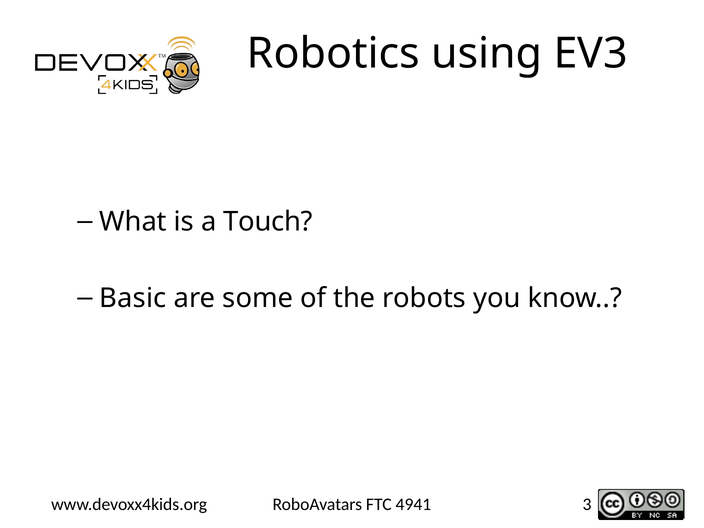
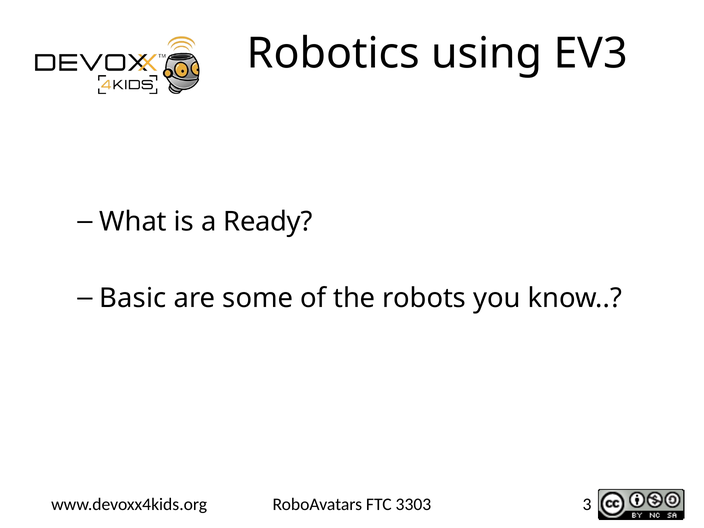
Touch: Touch -> Ready
4941: 4941 -> 3303
